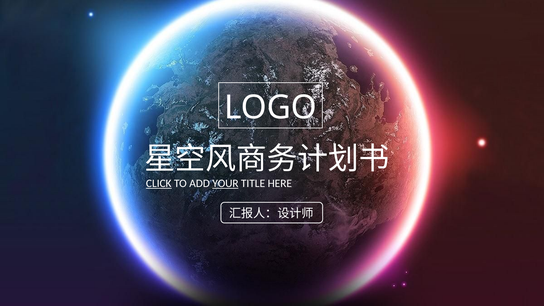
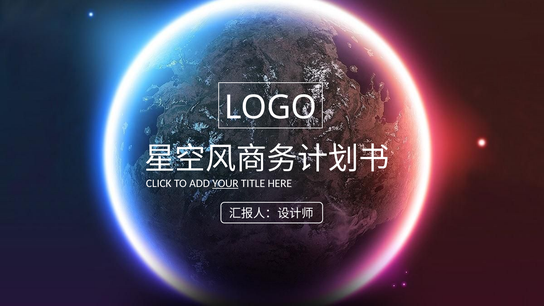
CLICK underline: present -> none
